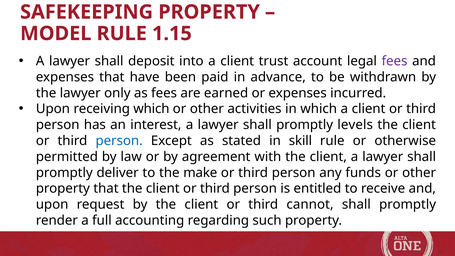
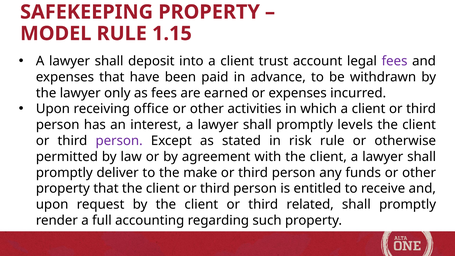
receiving which: which -> office
person at (119, 141) colour: blue -> purple
skill: skill -> risk
cannot: cannot -> related
